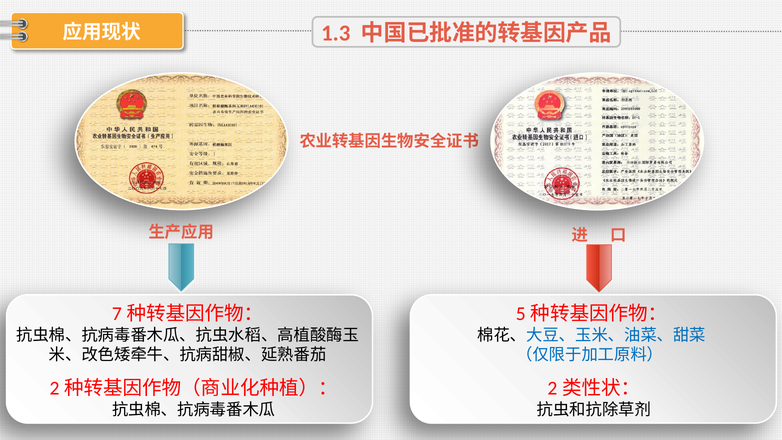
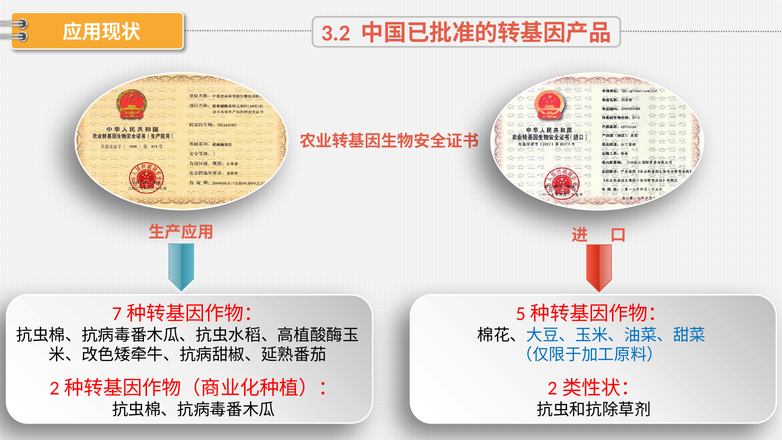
1.3: 1.3 -> 3.2
